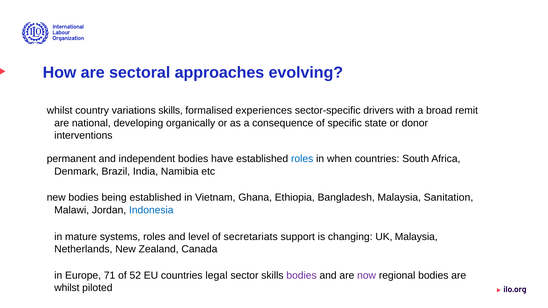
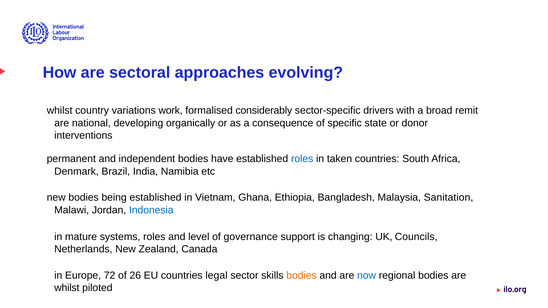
variations skills: skills -> work
experiences: experiences -> considerably
when: when -> taken
secretariats: secretariats -> governance
UK Malaysia: Malaysia -> Councils
71: 71 -> 72
52: 52 -> 26
bodies at (302, 276) colour: purple -> orange
now colour: purple -> blue
